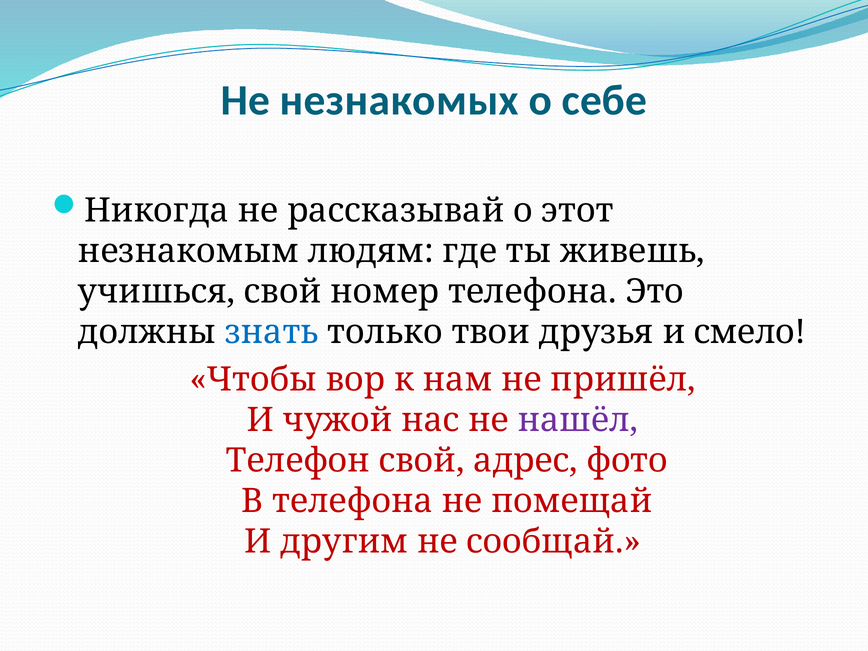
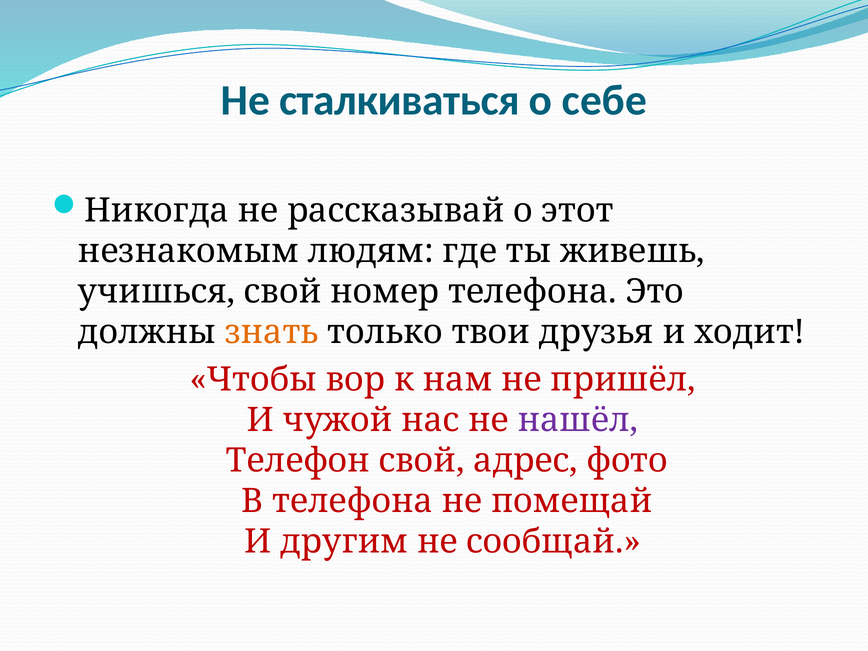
незнакомых: незнакомых -> сталкиваться
знать colour: blue -> orange
смело: смело -> ходит
